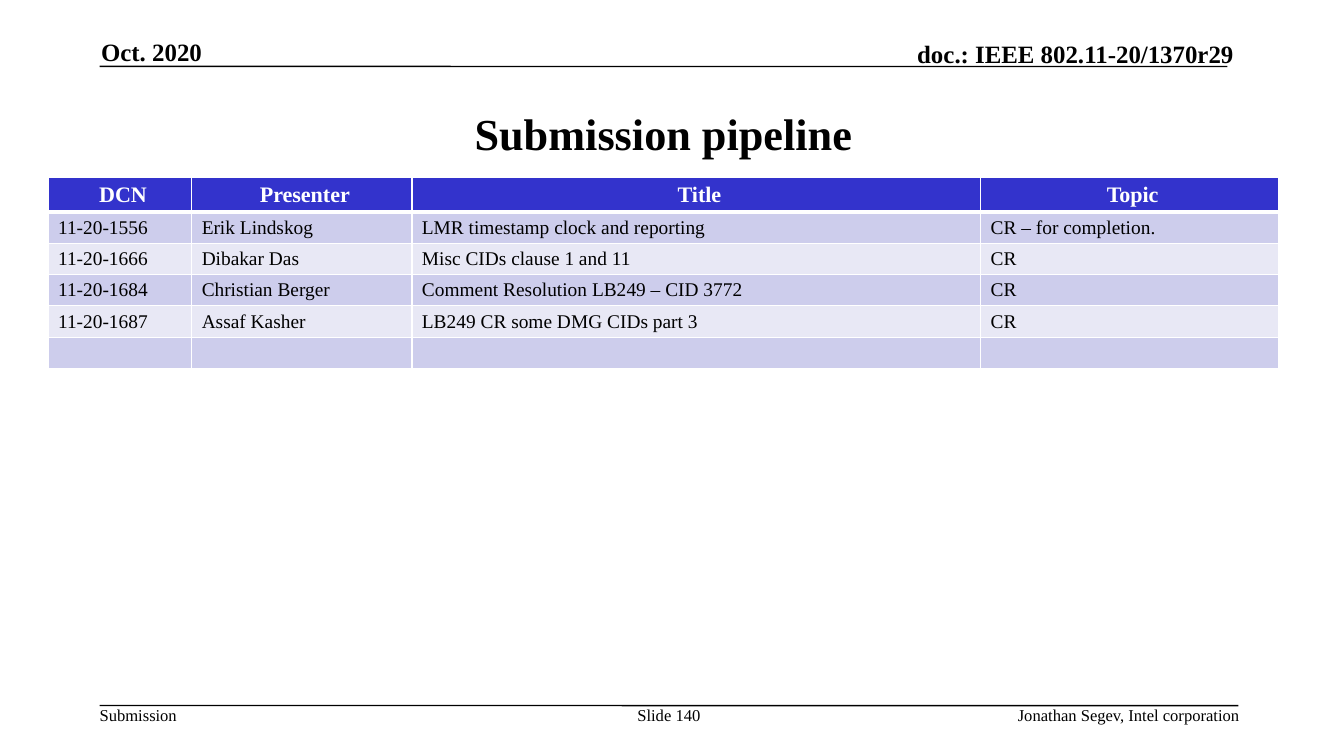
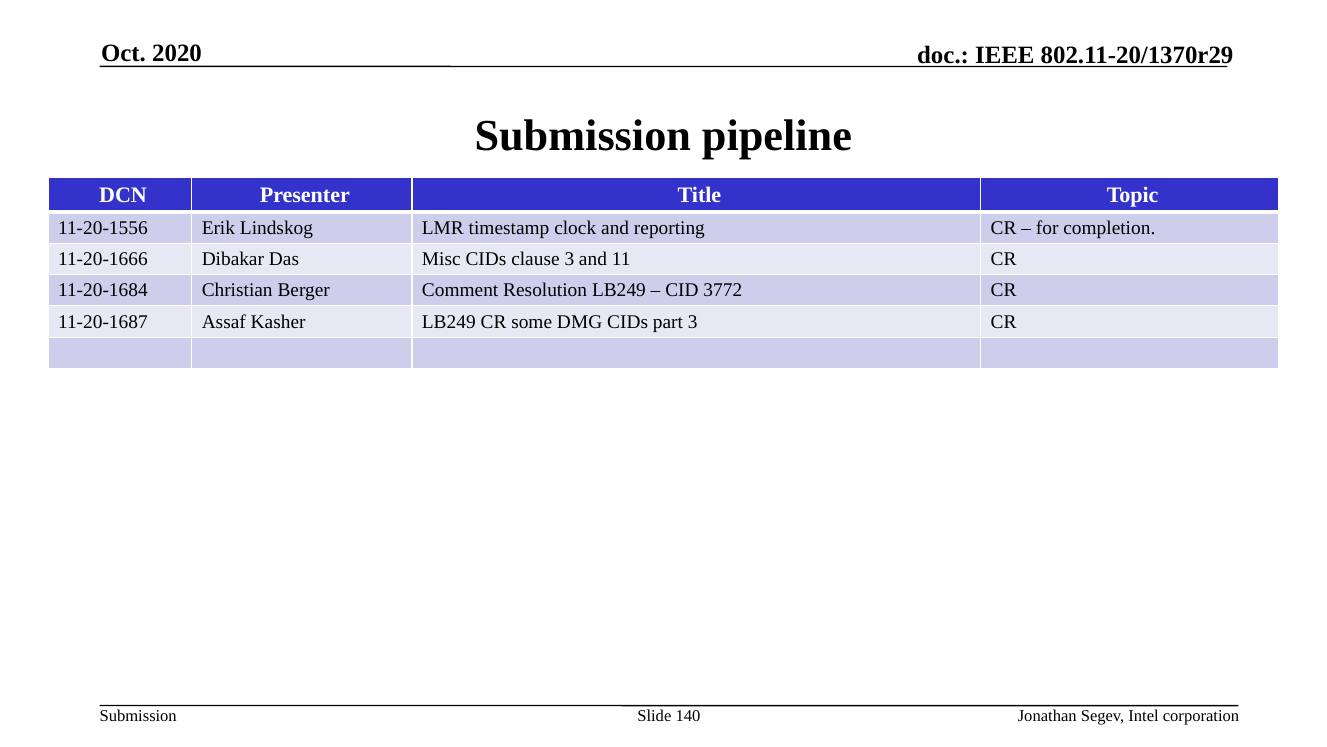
clause 1: 1 -> 3
